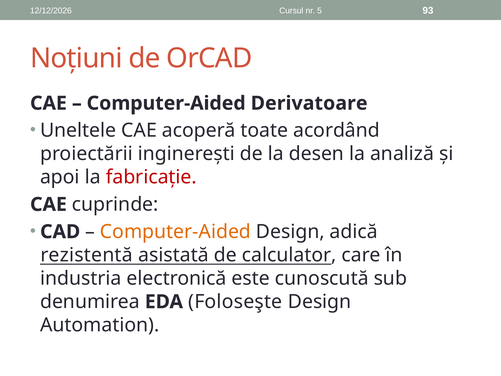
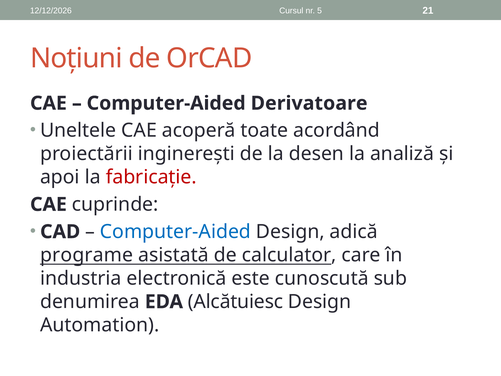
93: 93 -> 21
Computer-Aided at (175, 232) colour: orange -> blue
rezistentă: rezistentă -> programe
Foloseşte: Foloseşte -> Alcătuiesc
